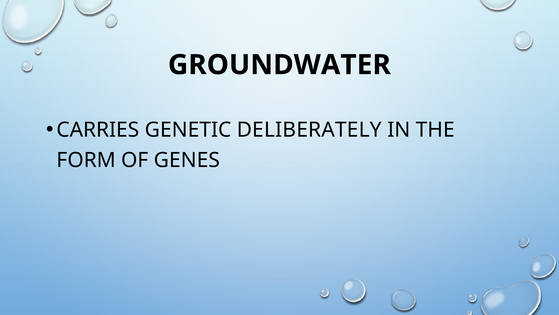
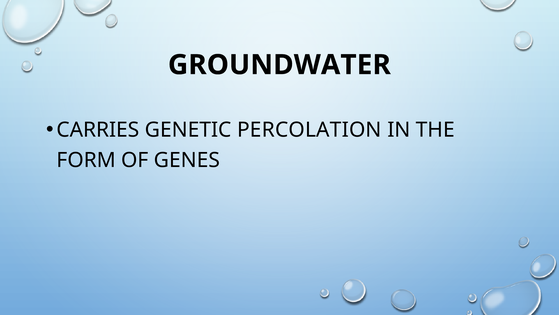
DELIBERATELY: DELIBERATELY -> PERCOLATION
